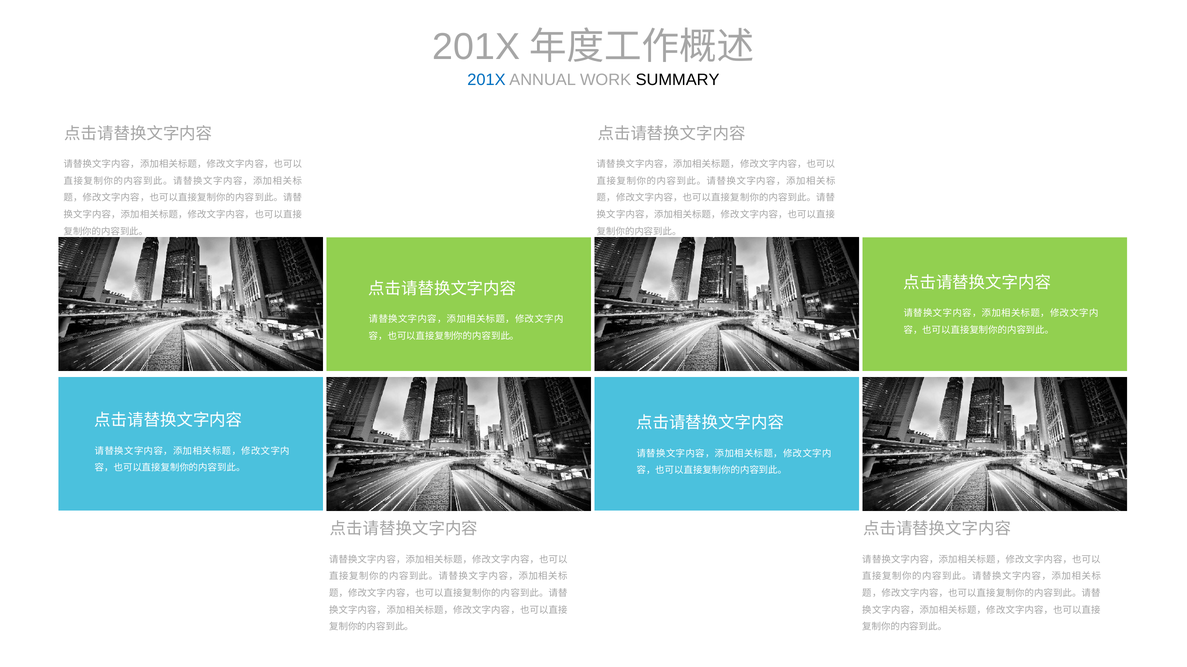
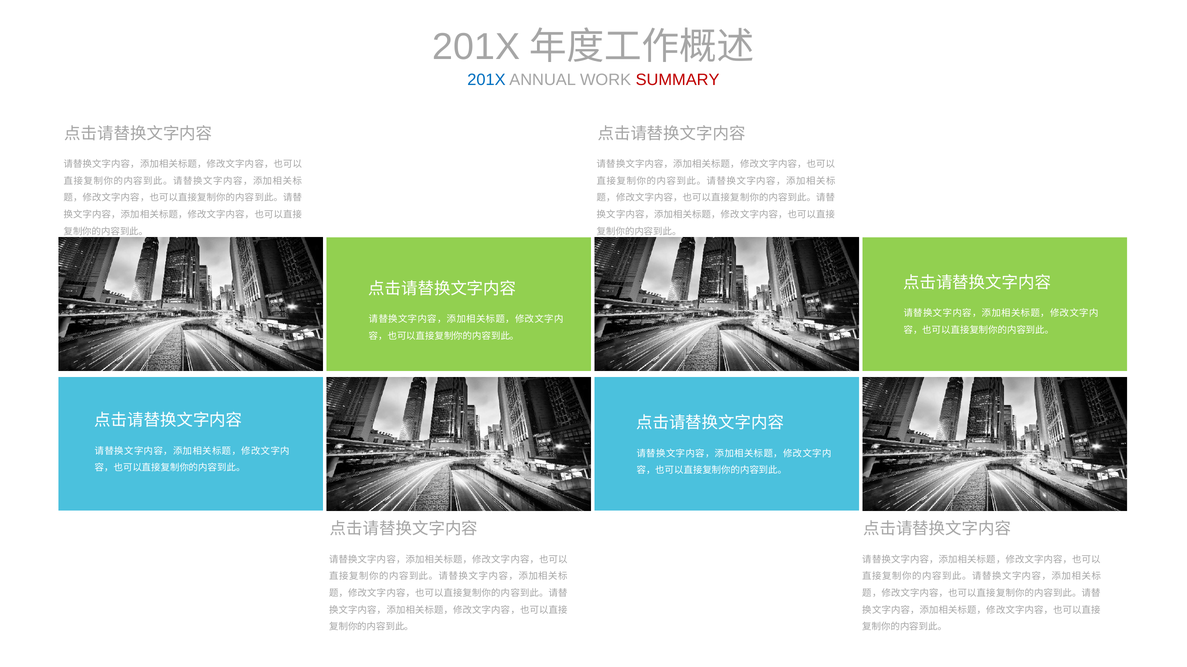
SUMMARY colour: black -> red
